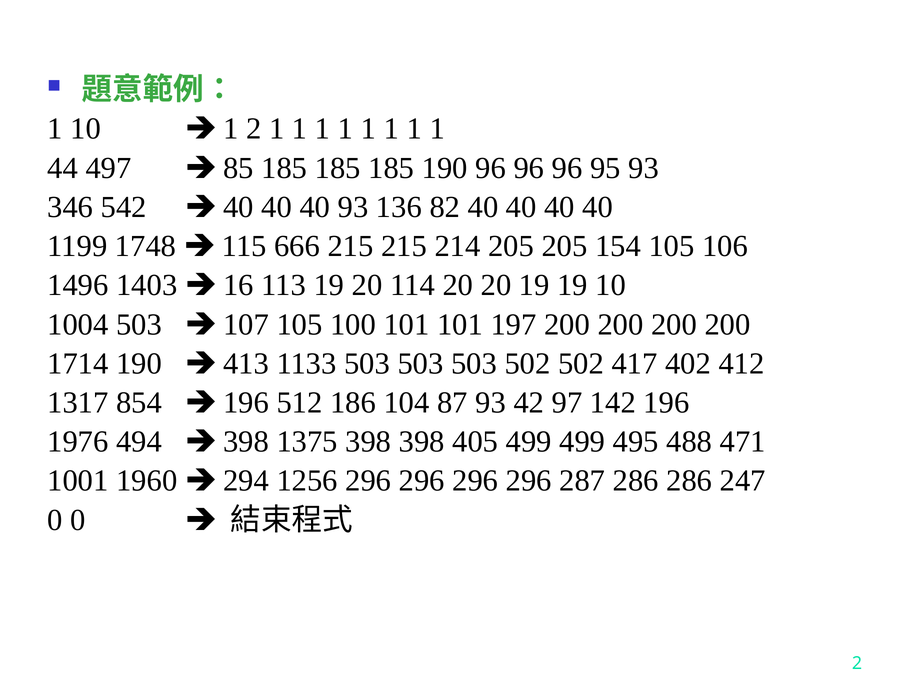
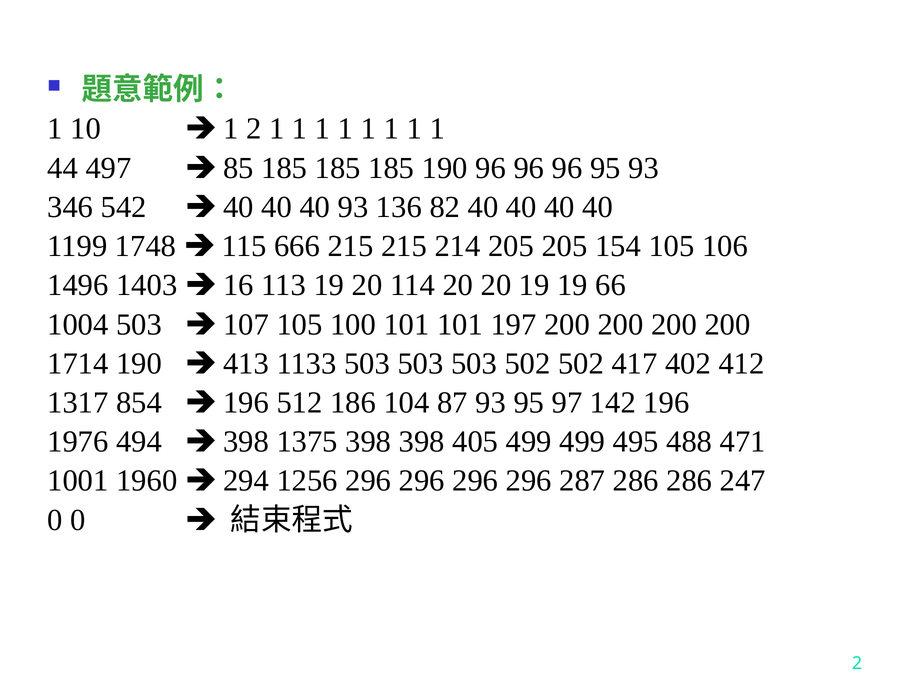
19 10: 10 -> 66
93 42: 42 -> 95
